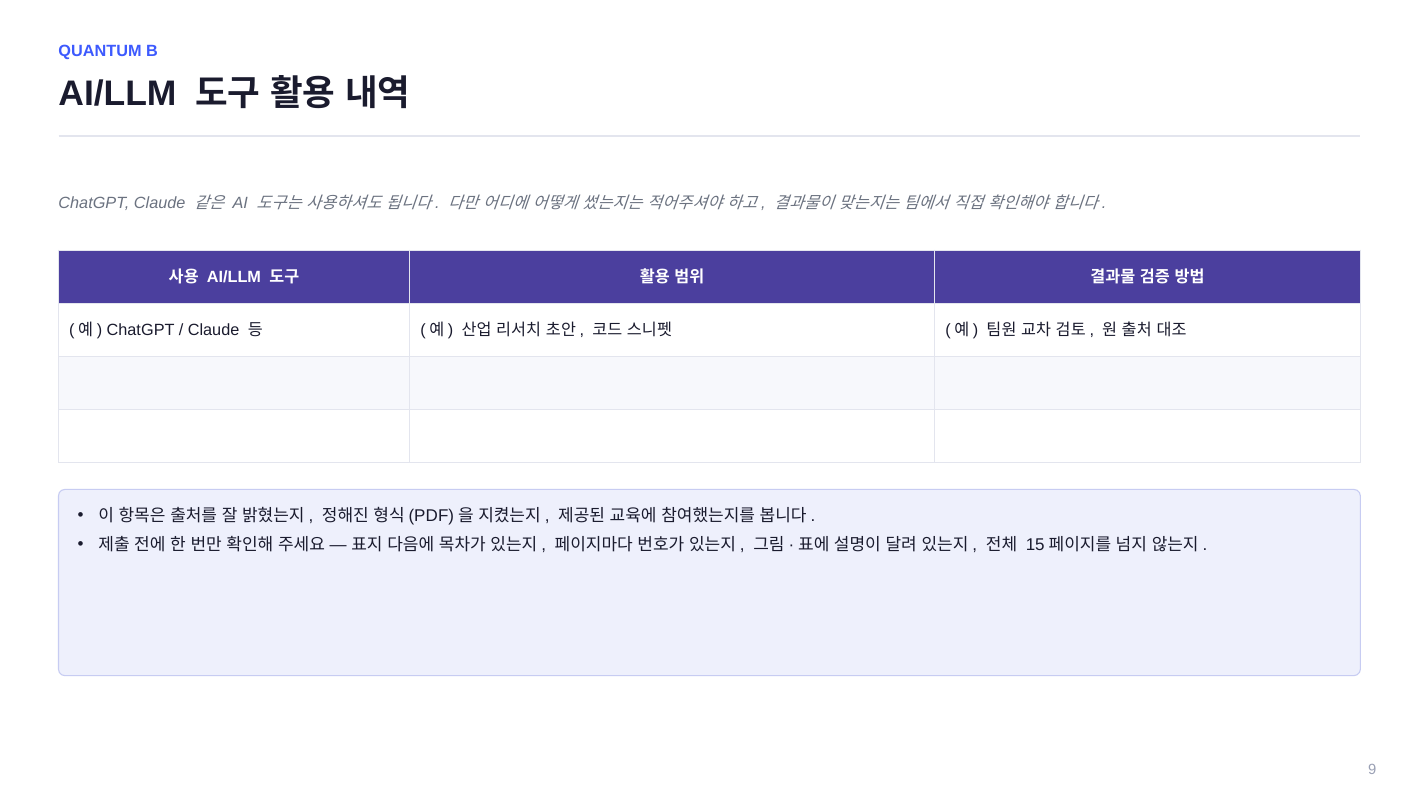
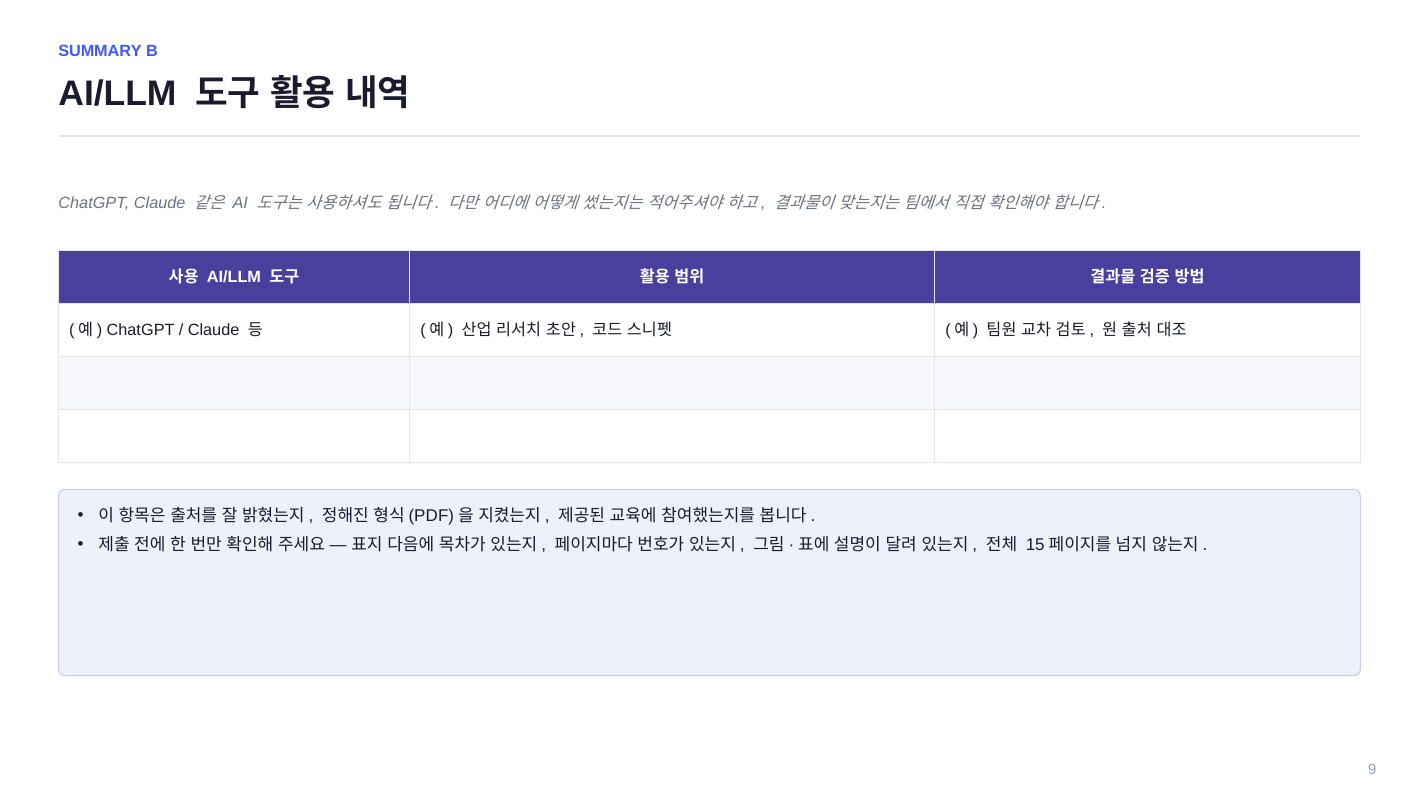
QUANTUM: QUANTUM -> SUMMARY
